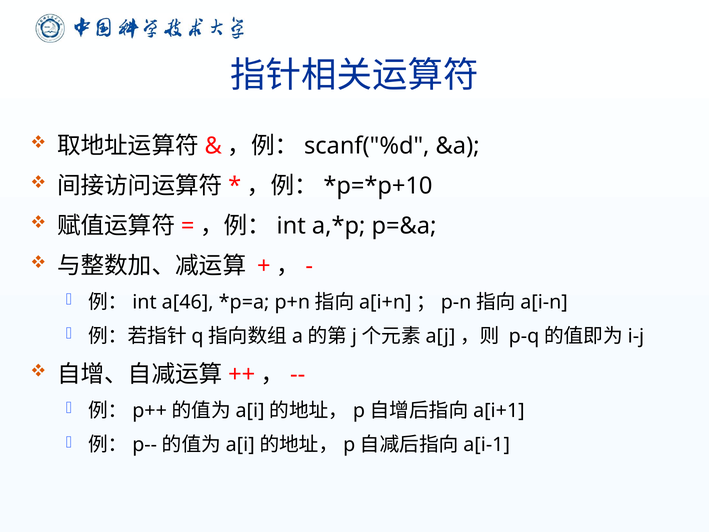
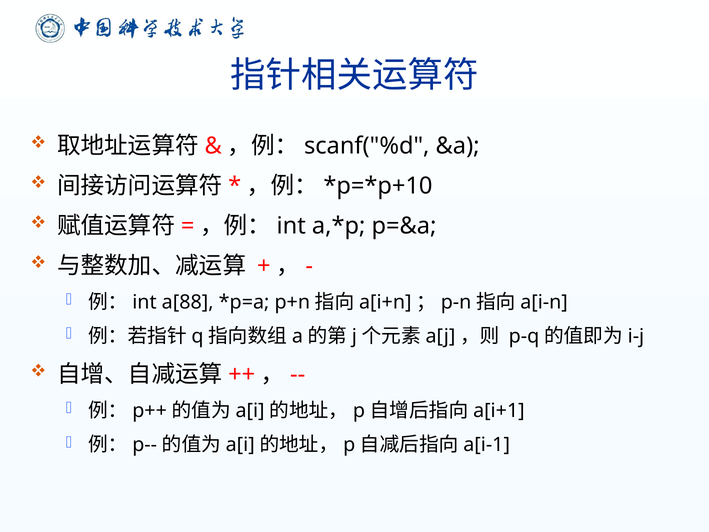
a[46: a[46 -> a[88
